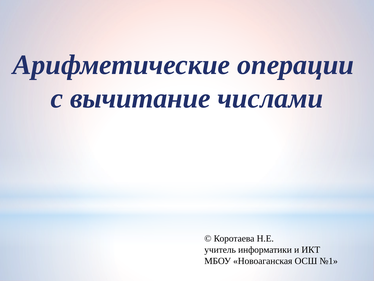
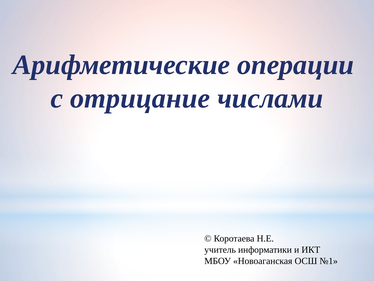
вычитание: вычитание -> отрицание
